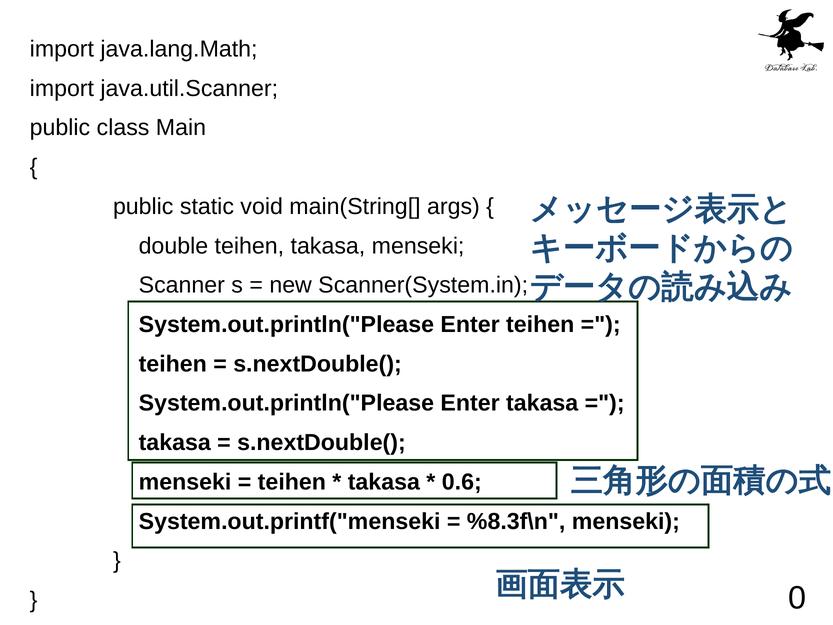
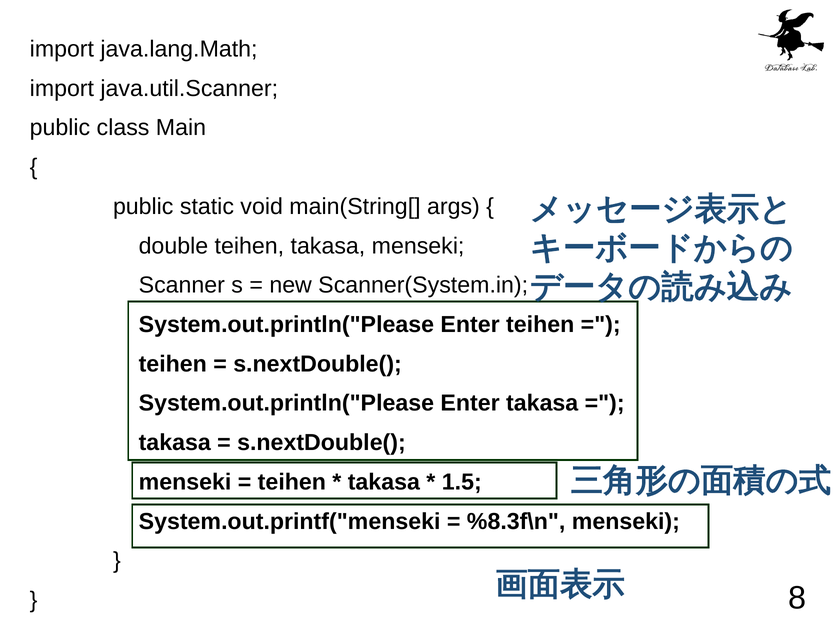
0.6: 0.6 -> 1.5
0: 0 -> 8
